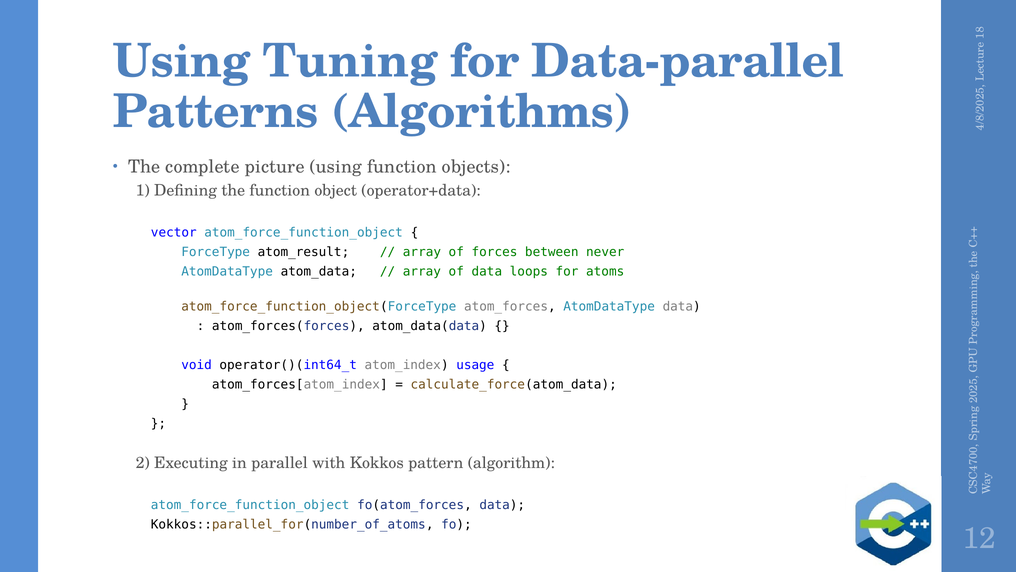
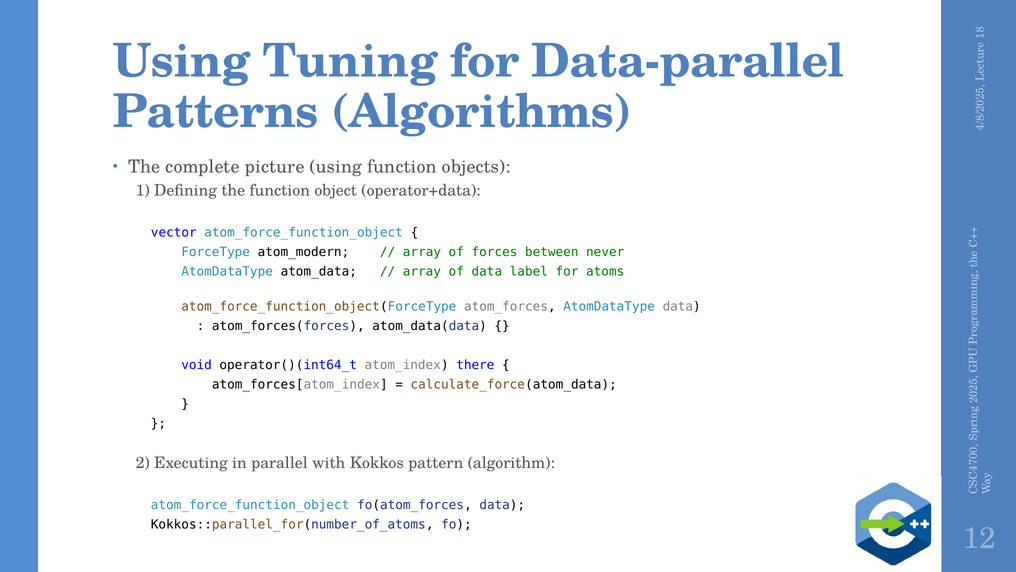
atom_result: atom_result -> atom_modern
loops: loops -> label
usage: usage -> there
